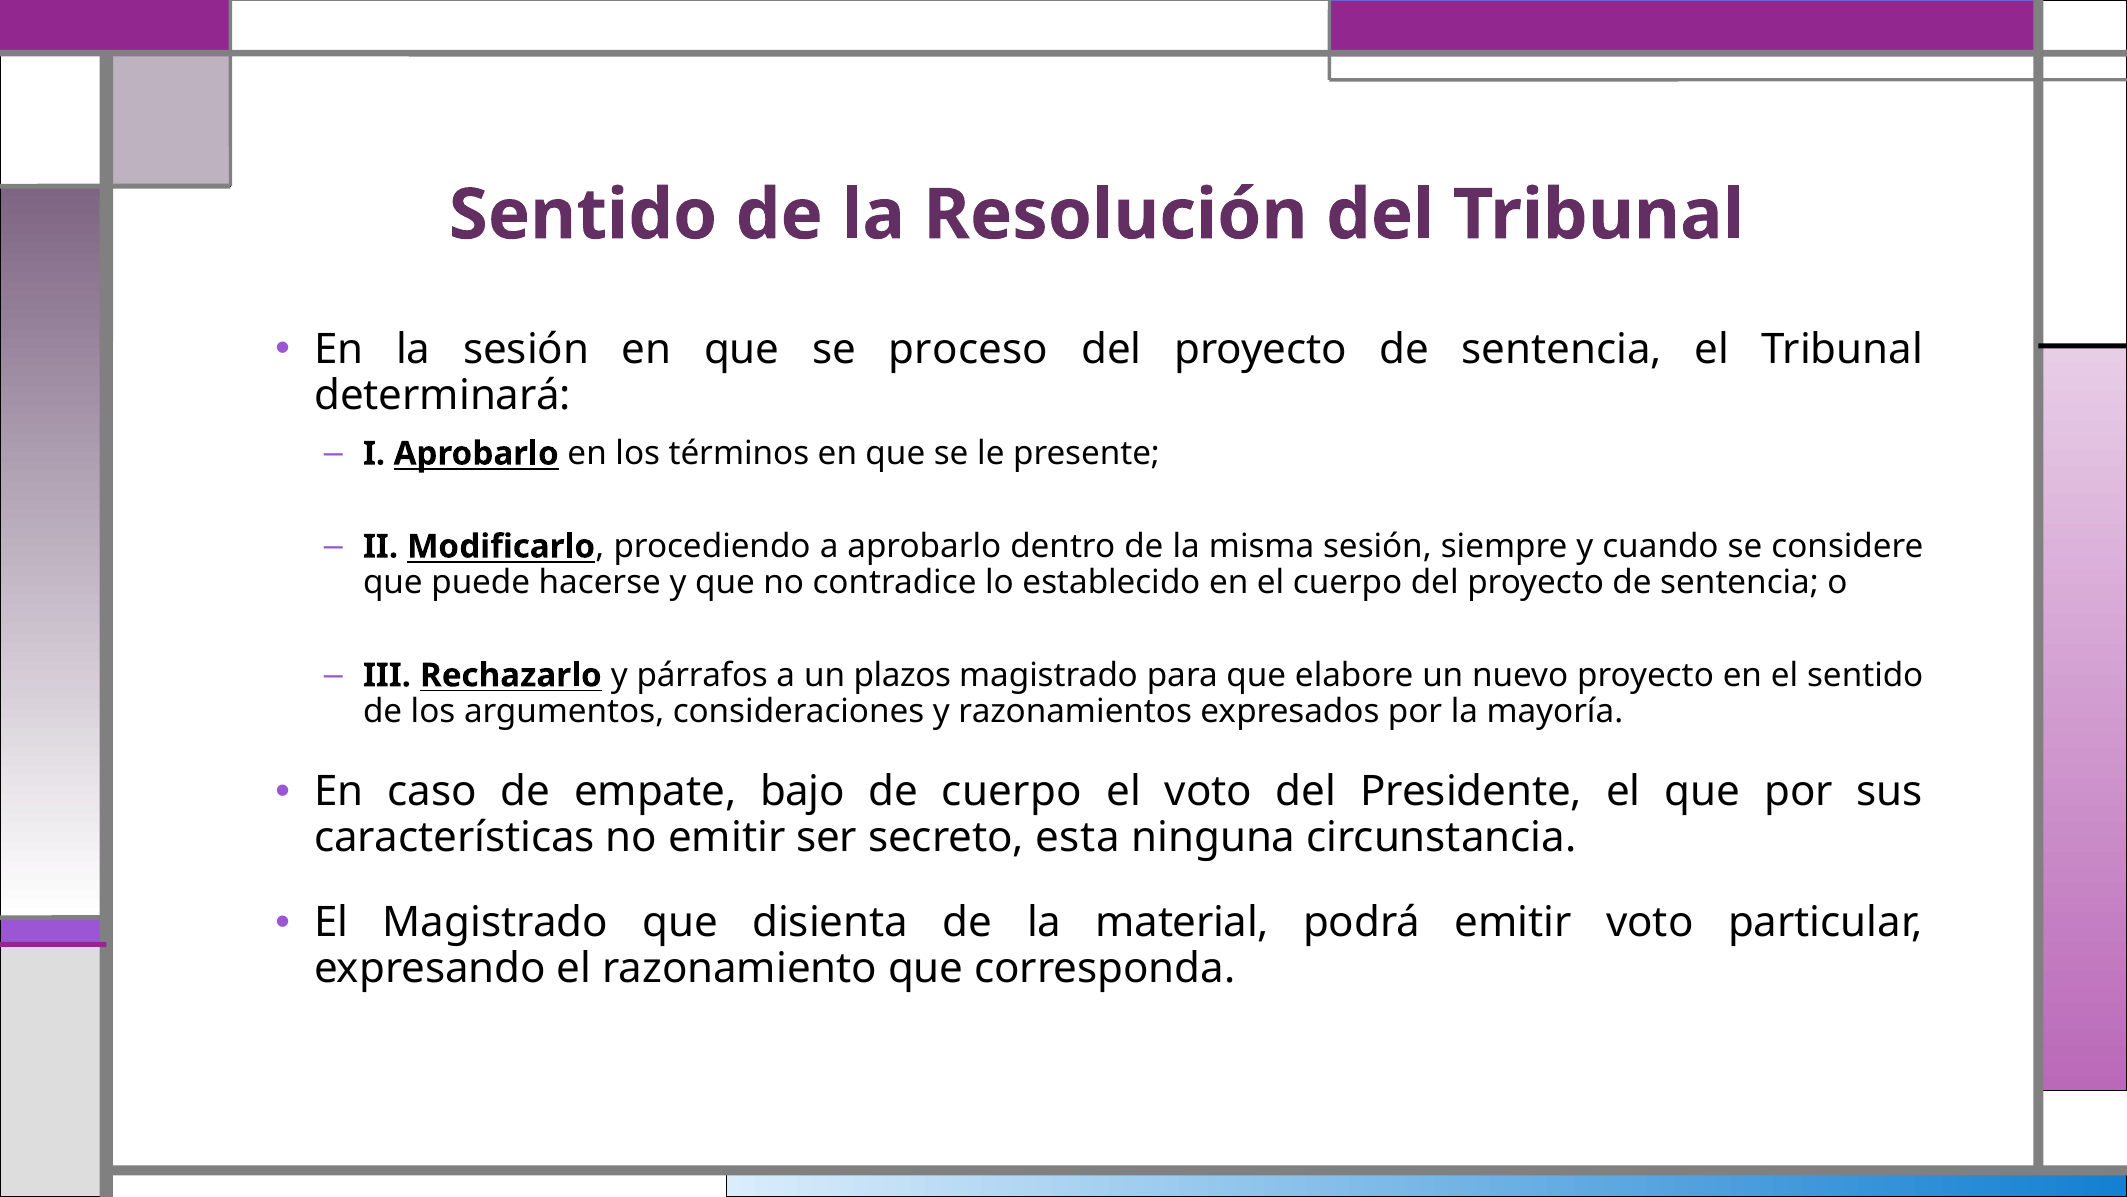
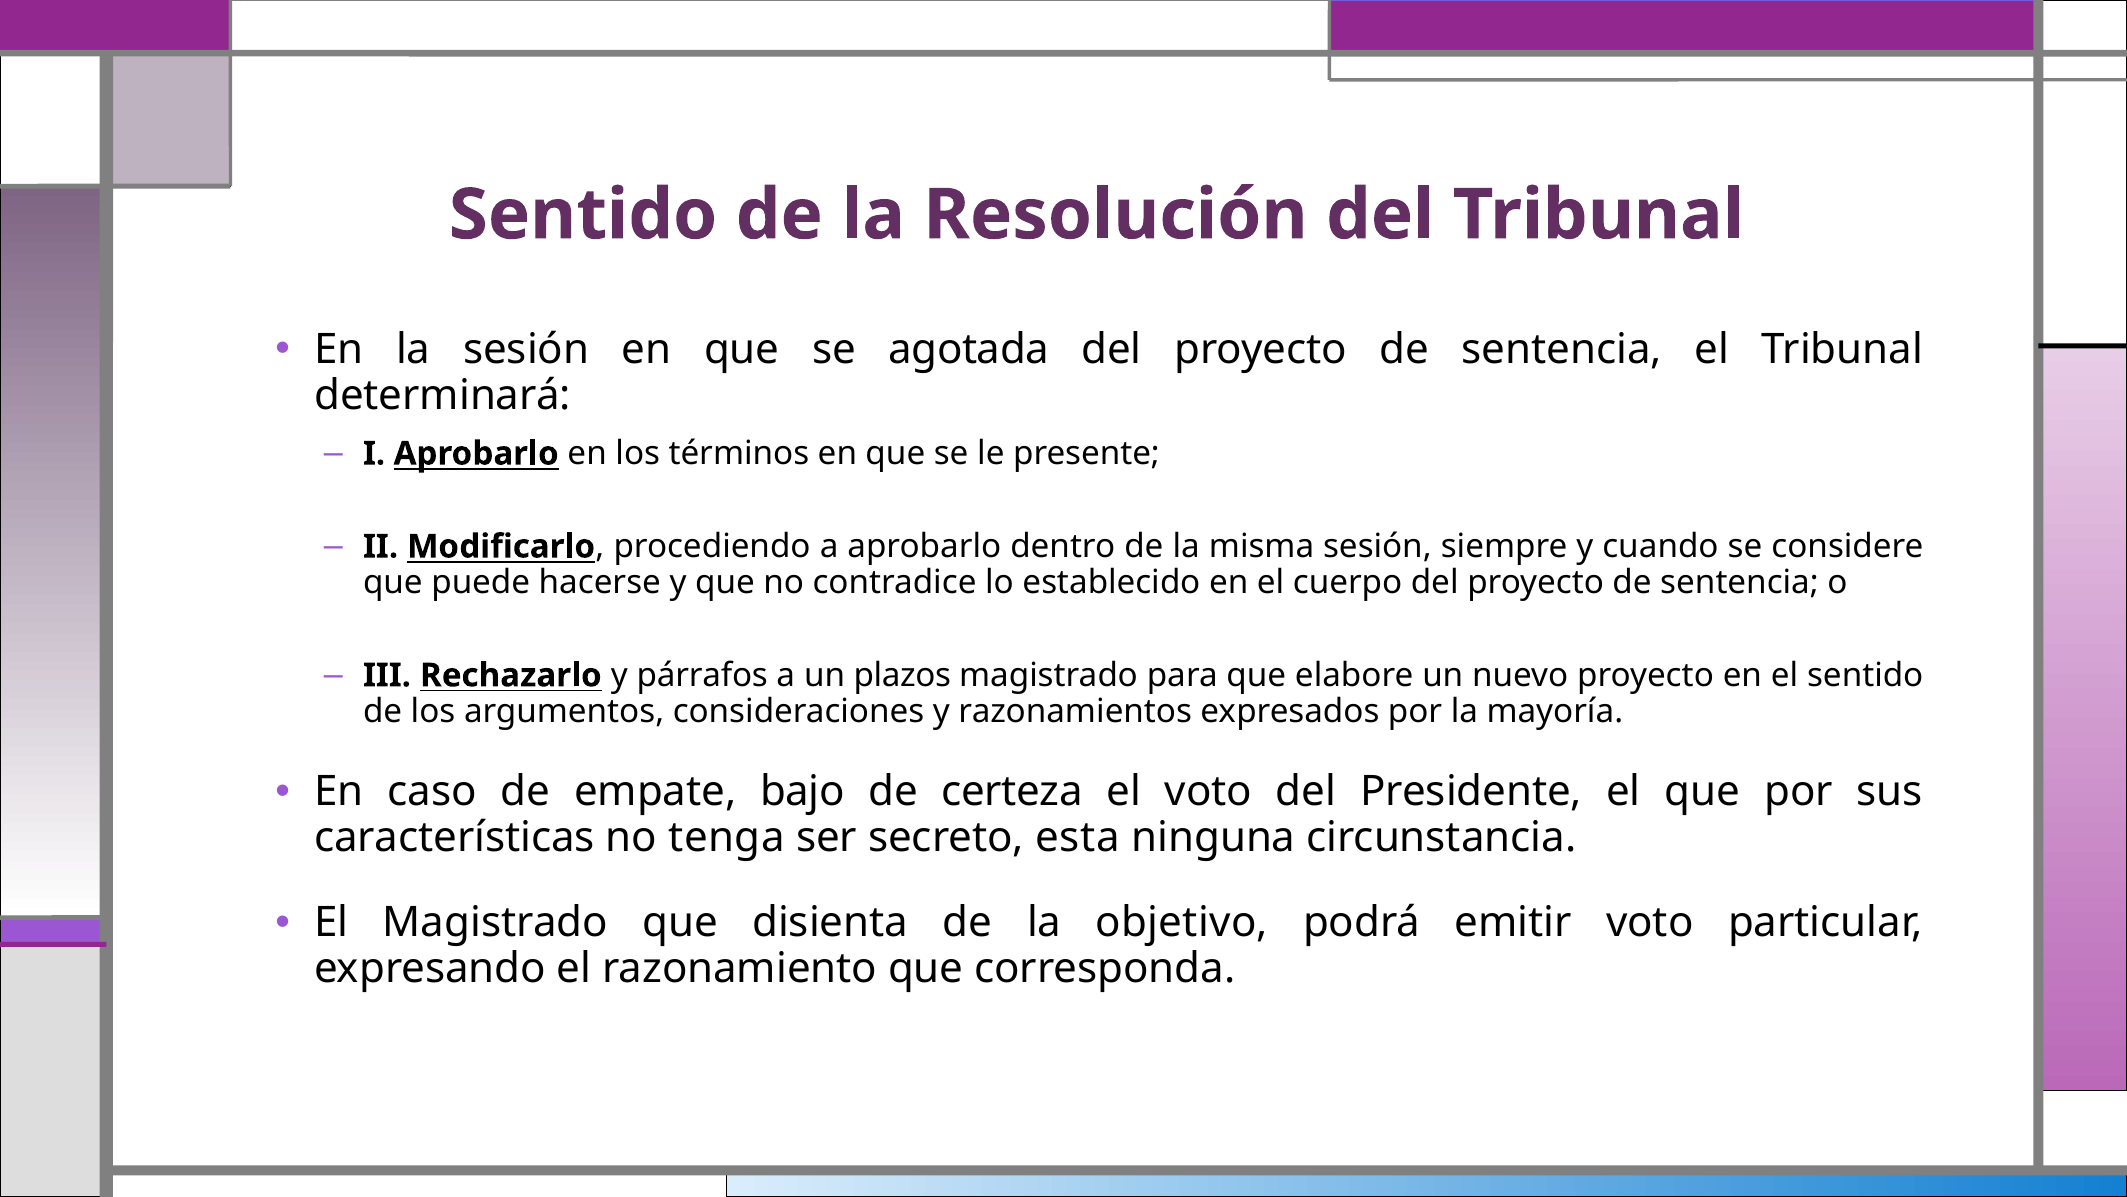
proceso: proceso -> agotada
de cuerpo: cuerpo -> certeza
no emitir: emitir -> tenga
material: material -> objetivo
